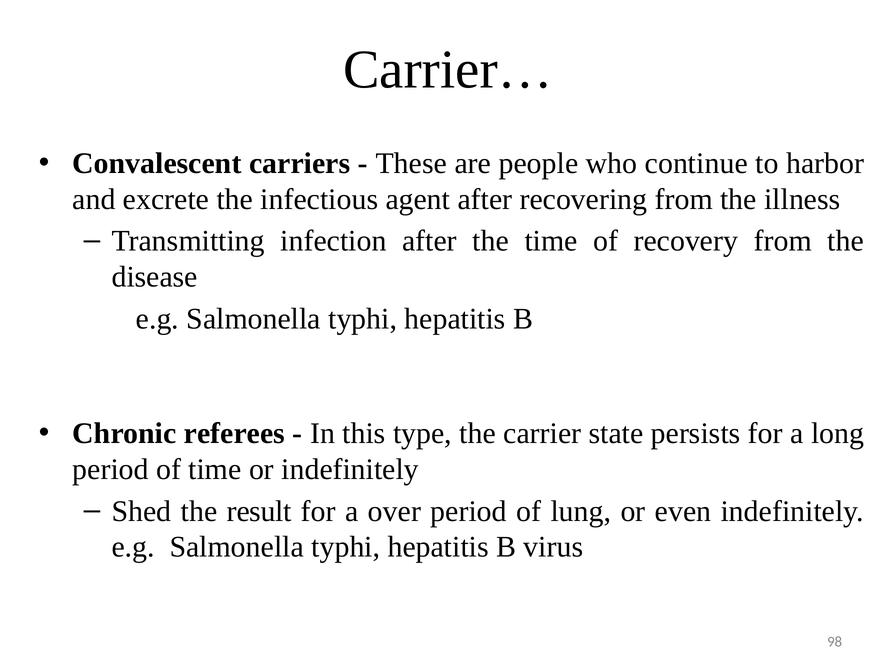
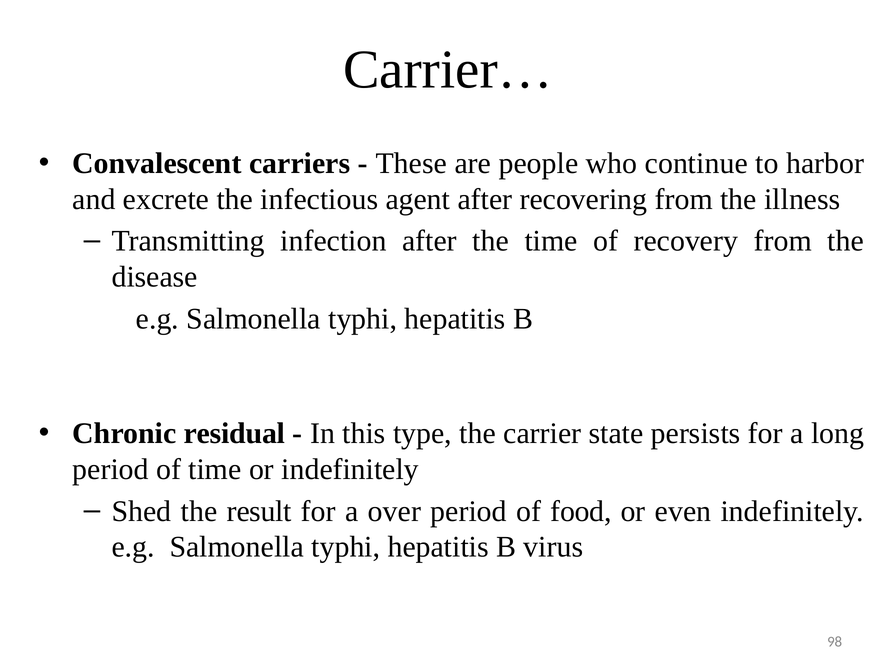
referees: referees -> residual
lung: lung -> food
